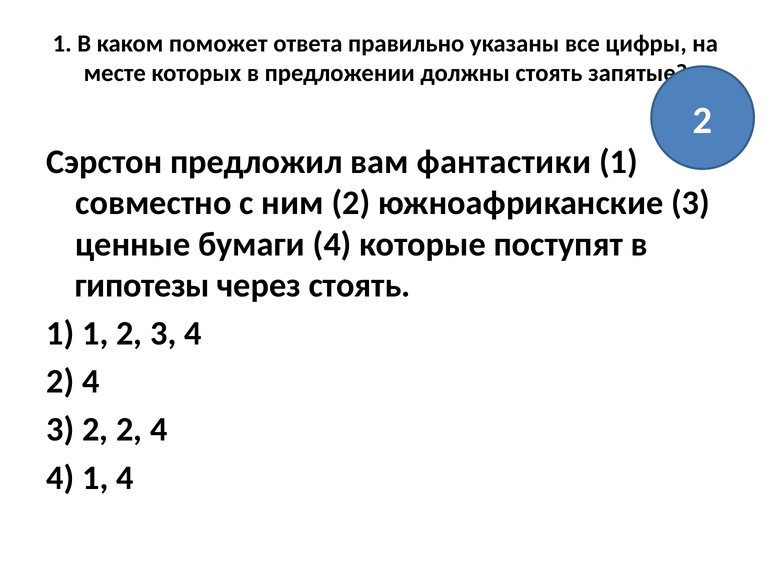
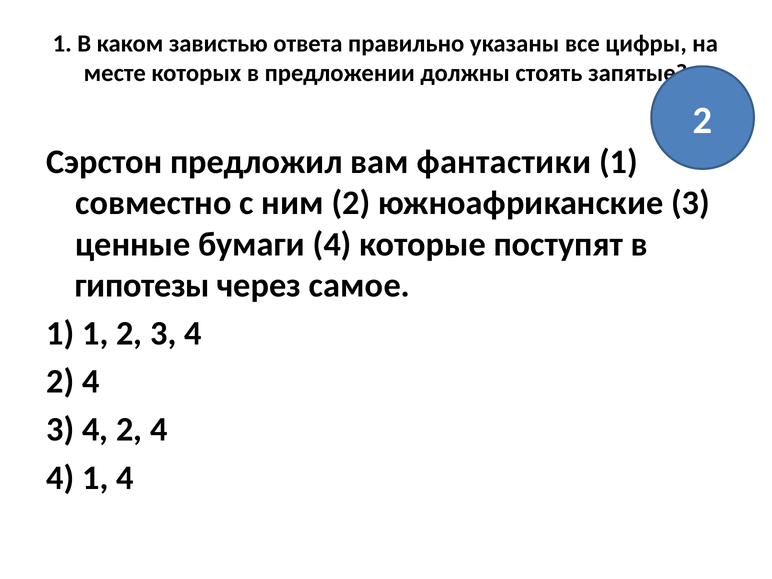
поможет: поможет -> завистью
через стоять: стоять -> самое
2 at (95, 430): 2 -> 4
